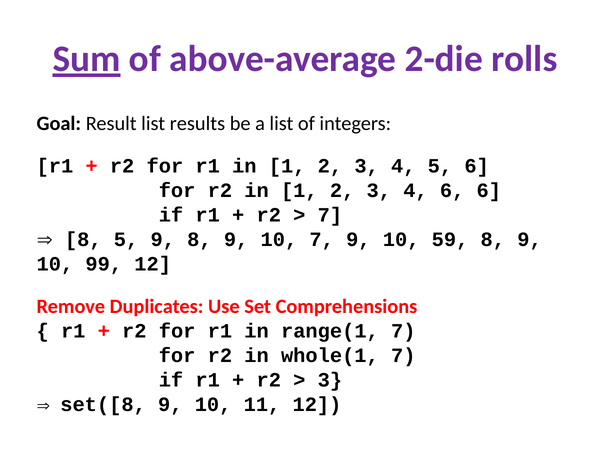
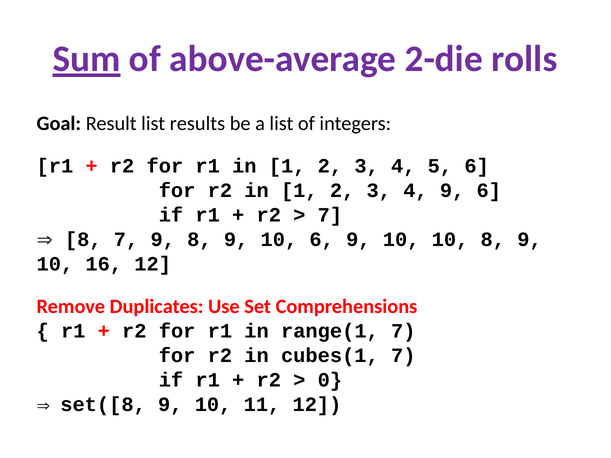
4 6: 6 -> 9
8 5: 5 -> 7
10 7: 7 -> 6
10 59: 59 -> 10
99: 99 -> 16
whole(1: whole(1 -> cubes(1
3 at (330, 380): 3 -> 0
